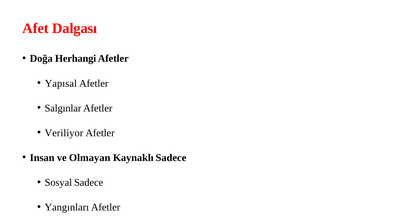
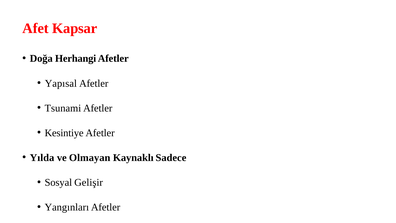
Dalgası: Dalgası -> Kapsar
Salgınlar: Salgınlar -> Tsunami
Veriliyor: Veriliyor -> Kesintiye
Insan: Insan -> Yılda
Sosyal Sadece: Sadece -> Gelişir
